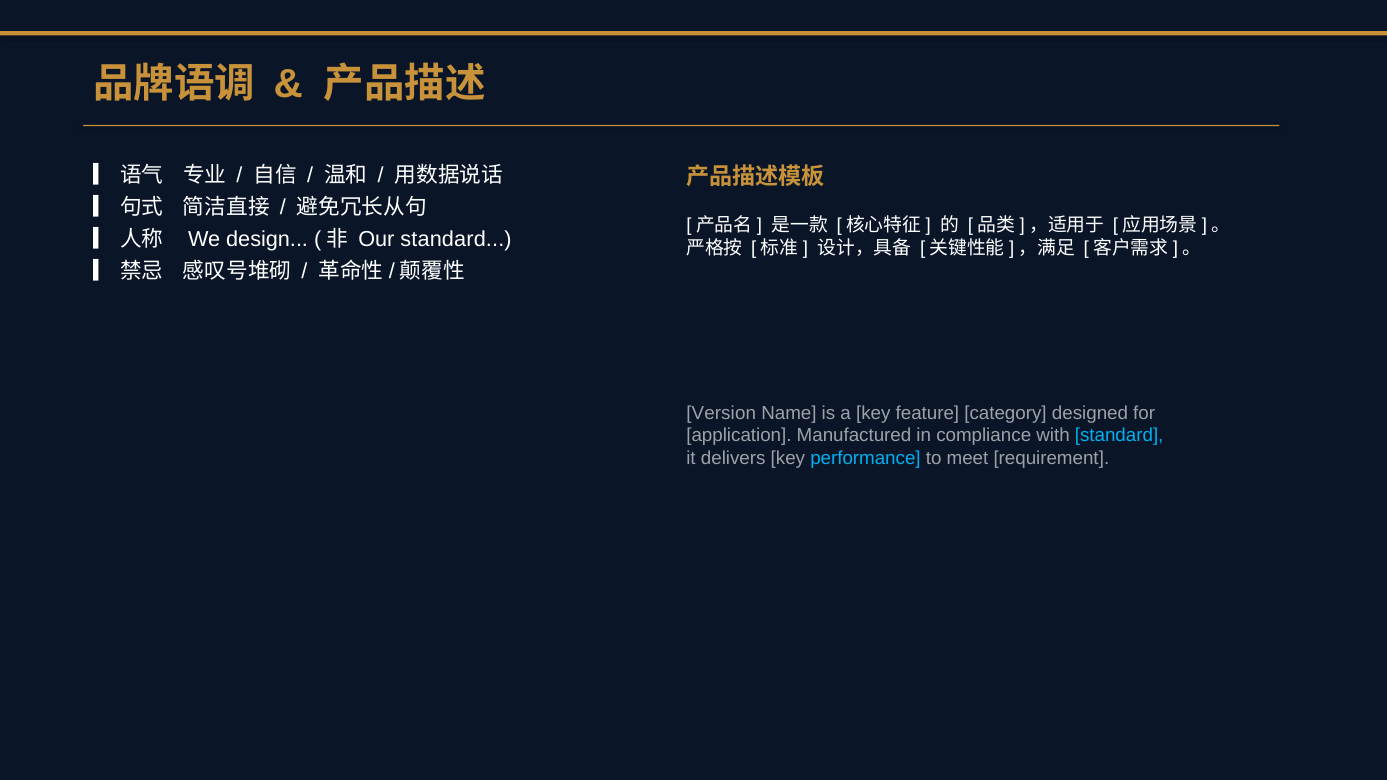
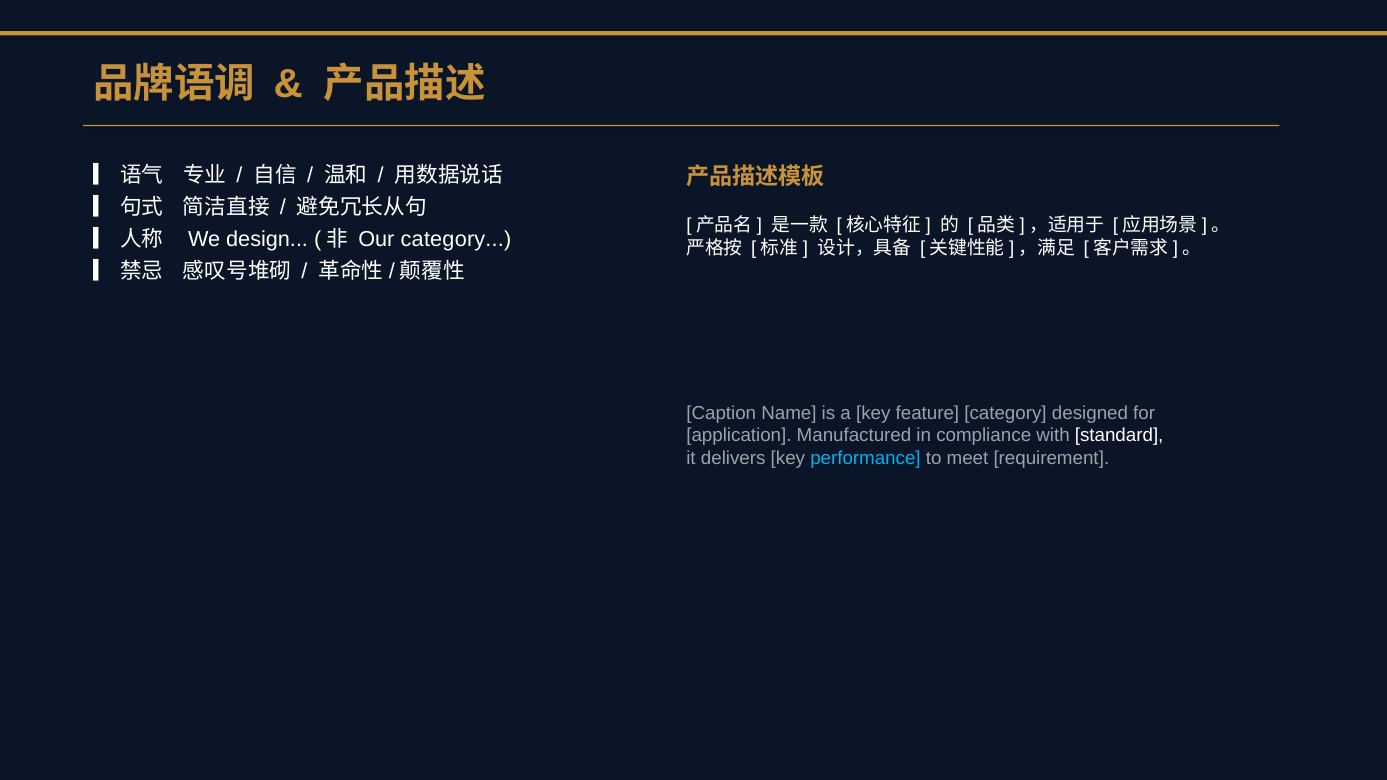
Our standard: standard -> category
Version: Version -> Caption
standard at (1119, 436) colour: light blue -> white
